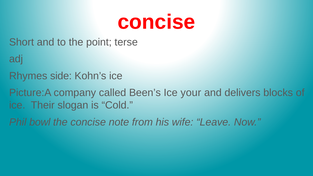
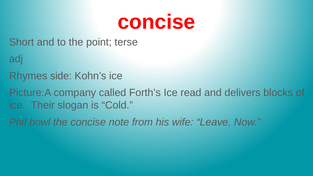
Been’s: Been’s -> Forth’s
your: your -> read
